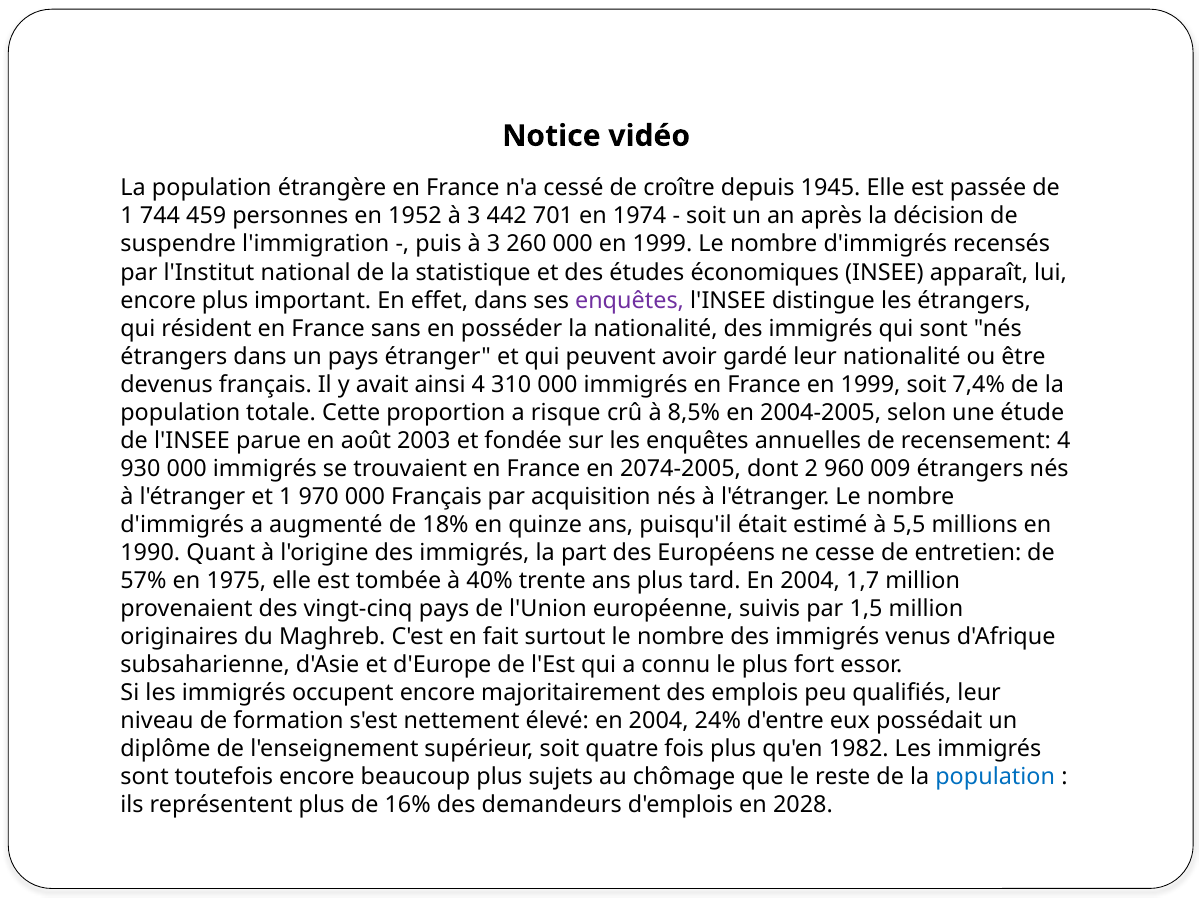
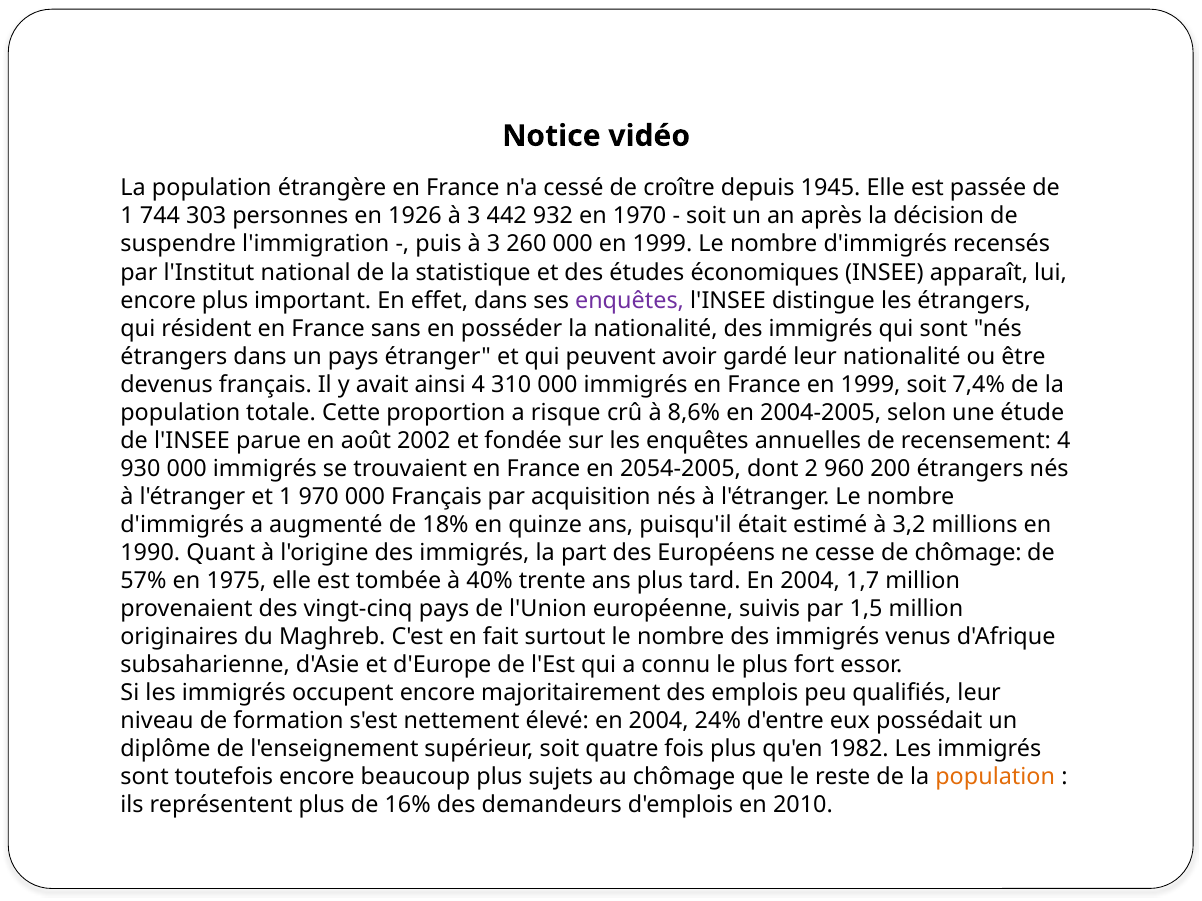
459: 459 -> 303
1952: 1952 -> 1926
701: 701 -> 932
1974: 1974 -> 1970
8,5%: 8,5% -> 8,6%
2003: 2003 -> 2002
2074-2005: 2074-2005 -> 2054-2005
009: 009 -> 200
5,5: 5,5 -> 3,2
de entretien: entretien -> chômage
population at (995, 778) colour: blue -> orange
2028: 2028 -> 2010
